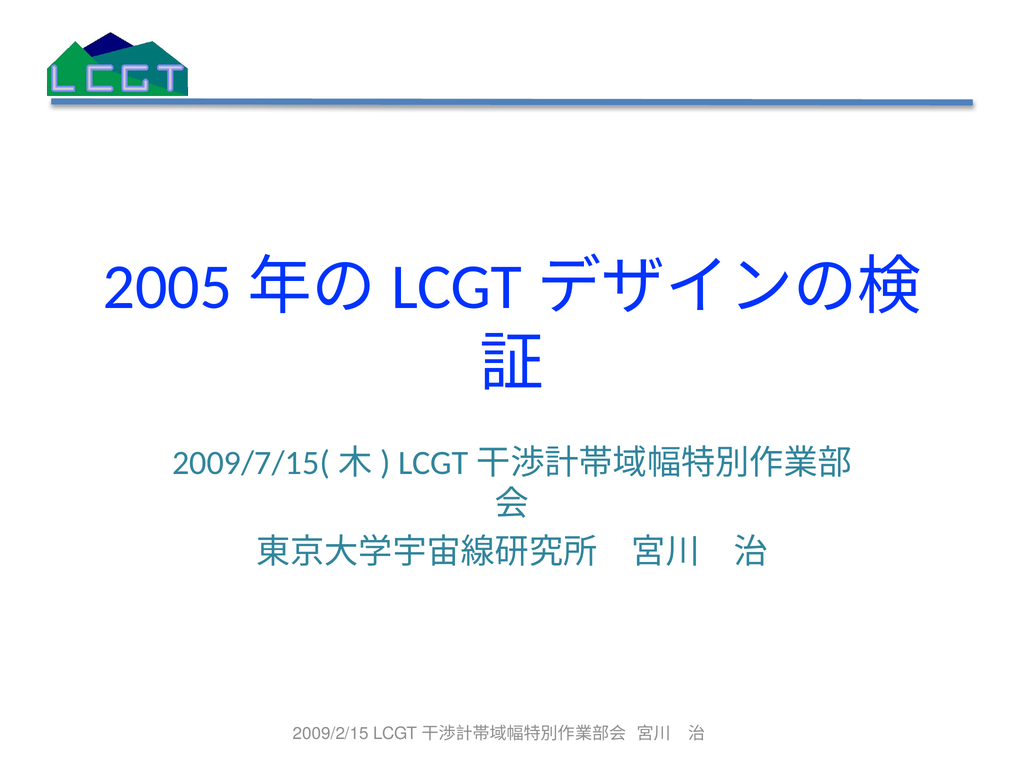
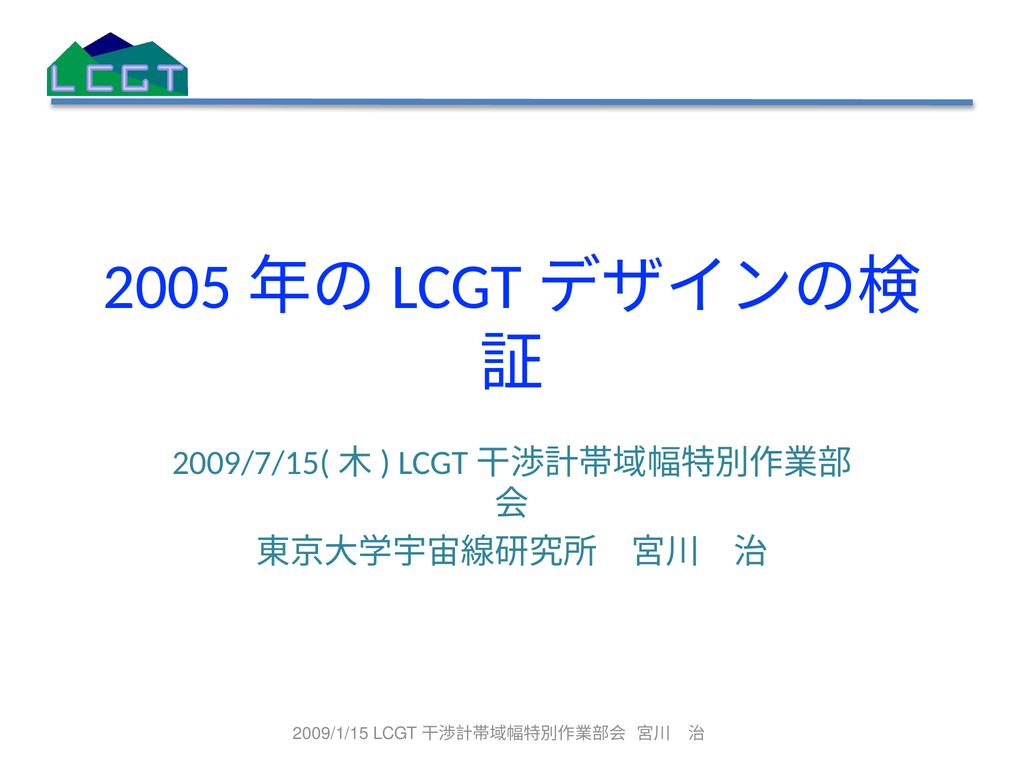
2009/2/15: 2009/2/15 -> 2009/1/15
